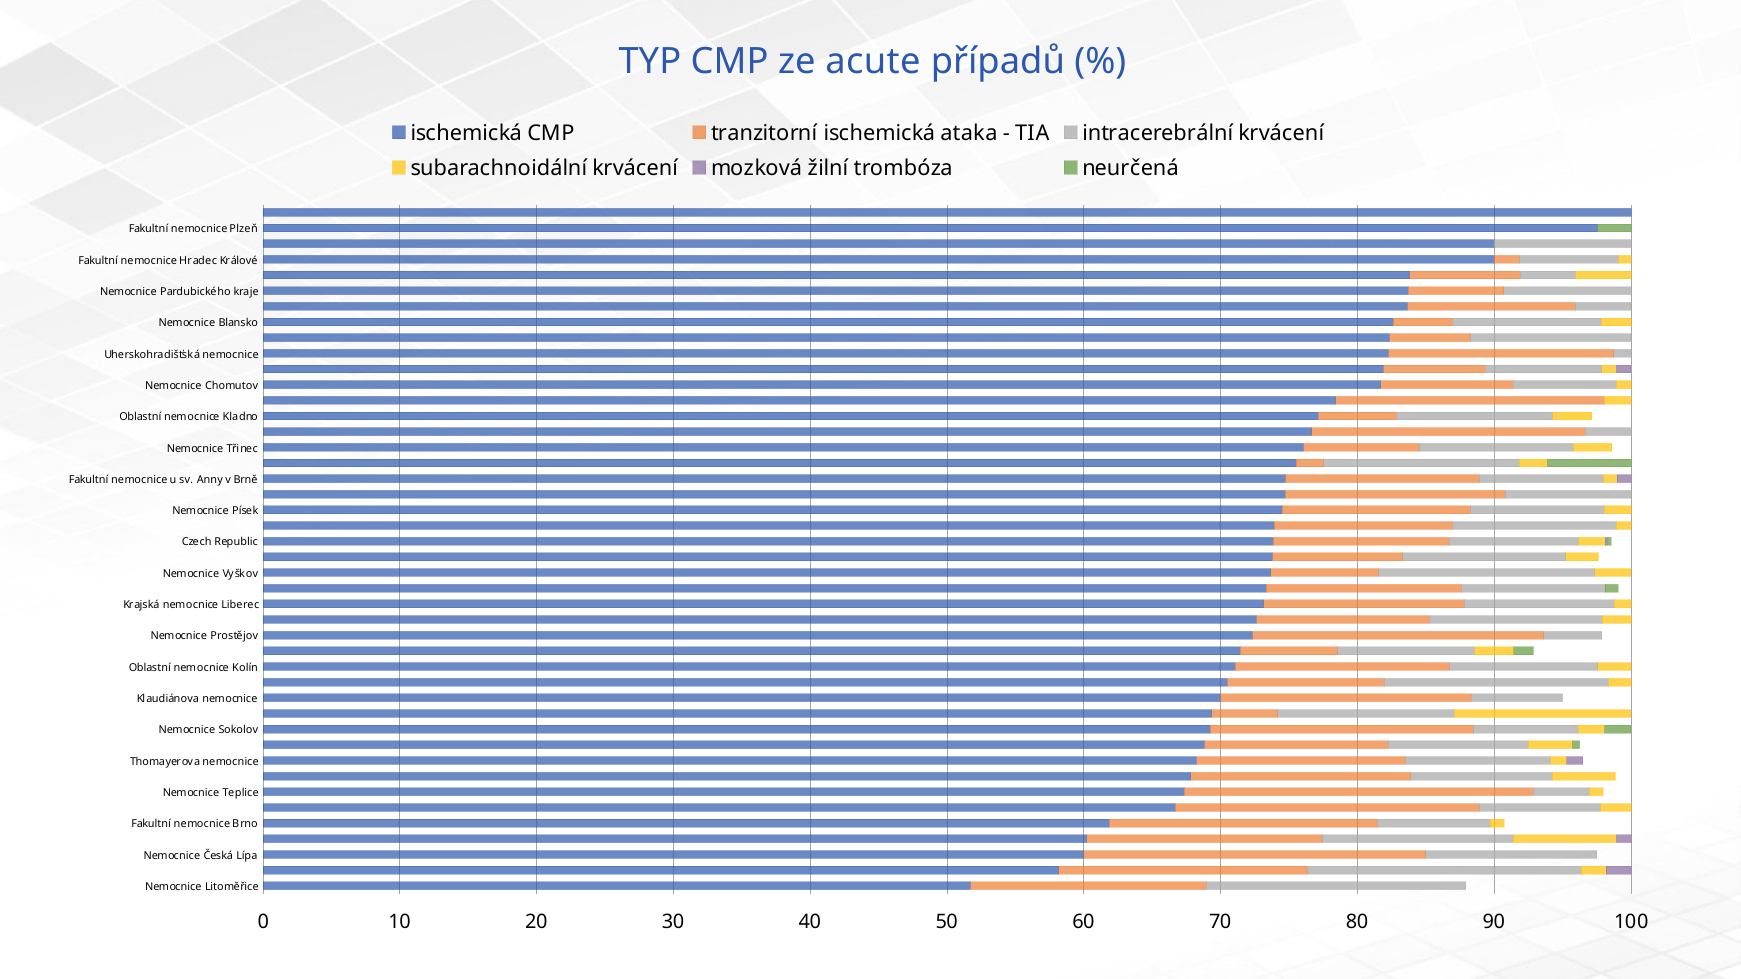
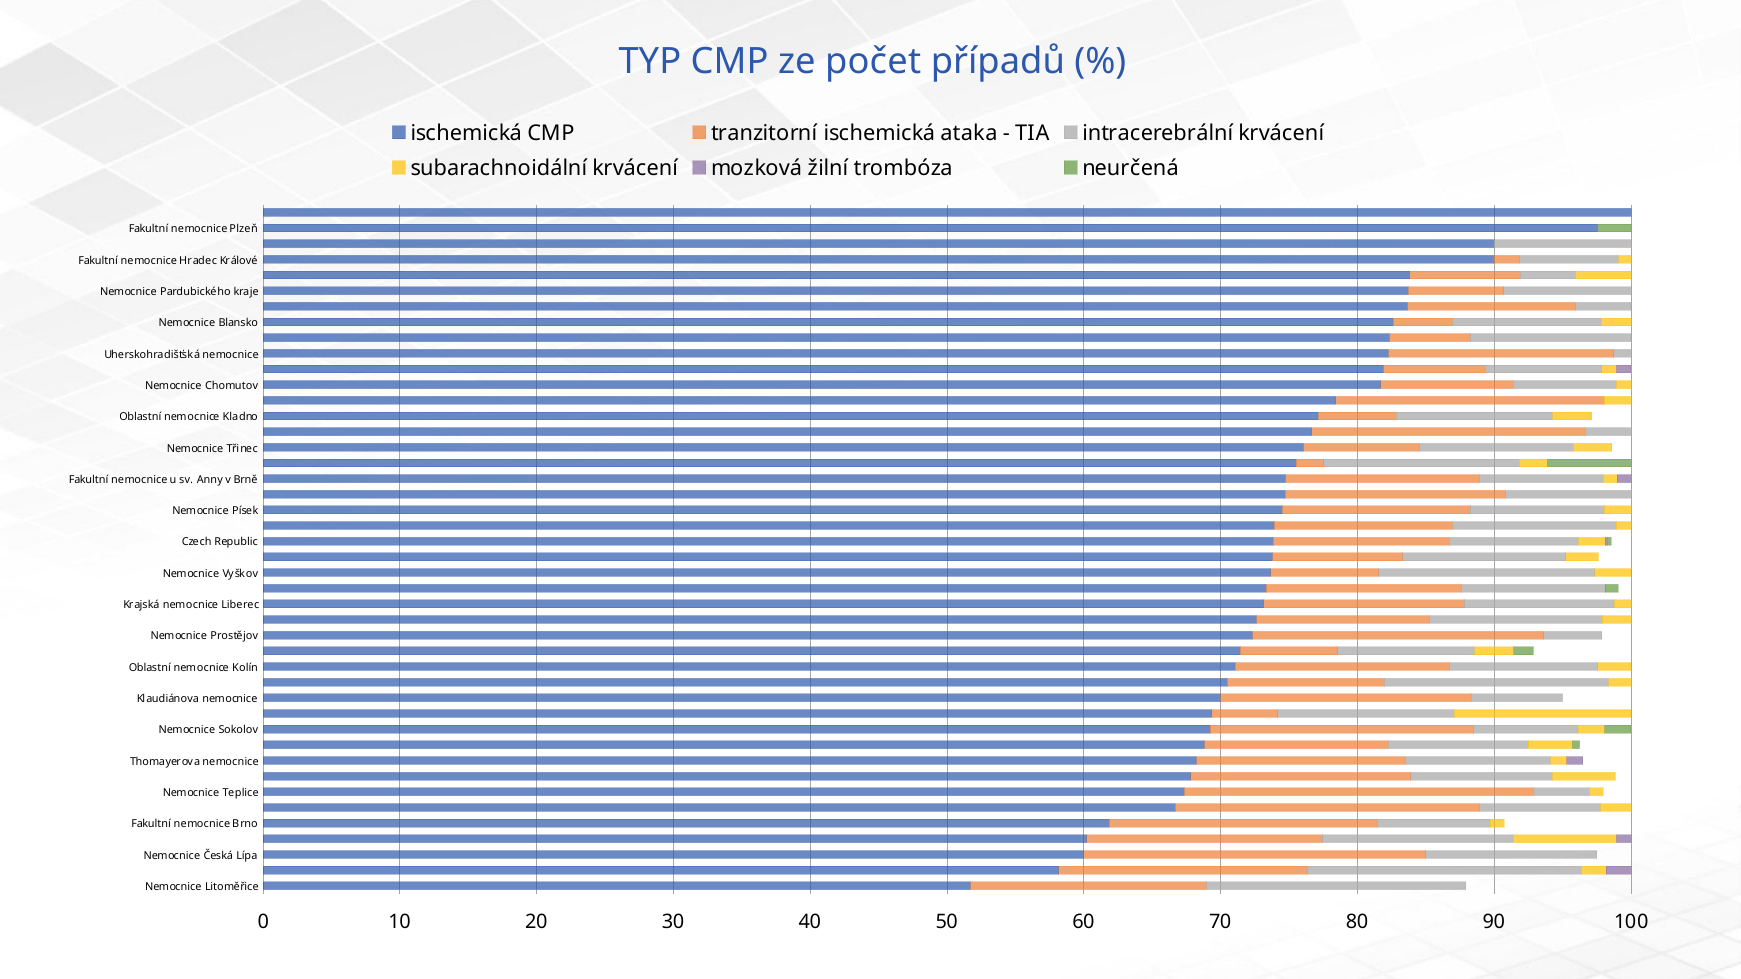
acute: acute -> počet
